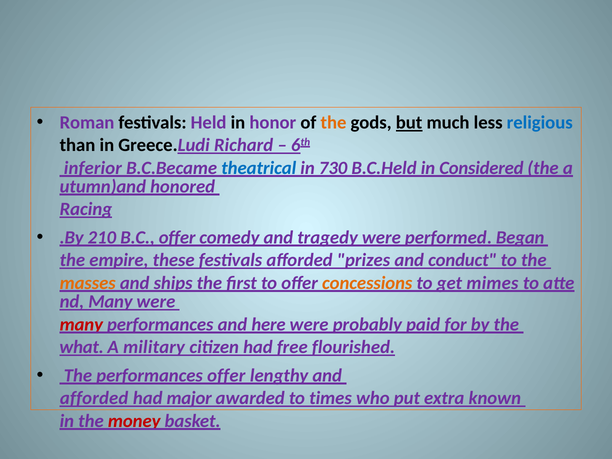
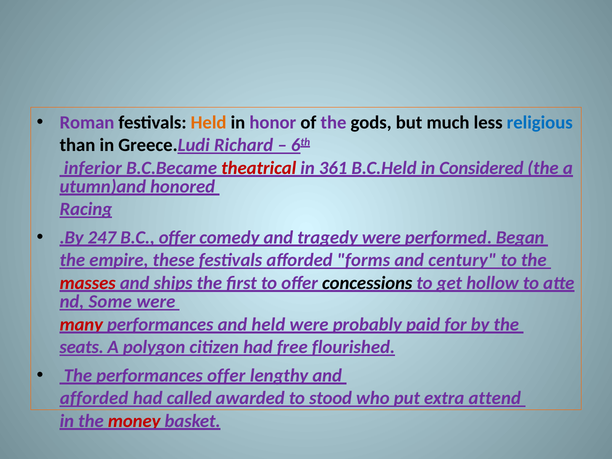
Held at (209, 123) colour: purple -> orange
the at (333, 123) colour: orange -> purple
but underline: present -> none
theatrical colour: blue -> red
730: 730 -> 361
210: 210 -> 247
prizes: prizes -> forms
conduct: conduct -> century
masses colour: orange -> red
concessions colour: orange -> black
mimes: mimes -> hollow
Many at (110, 302): Many -> Some
and here: here -> held
what: what -> seats
military: military -> polygon
major: major -> called
times: times -> stood
known: known -> attend
